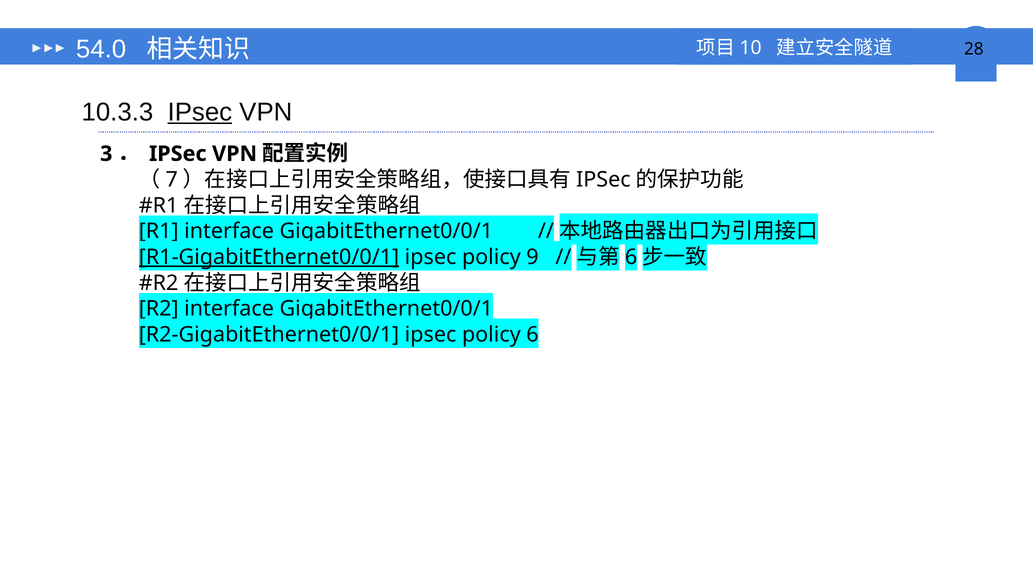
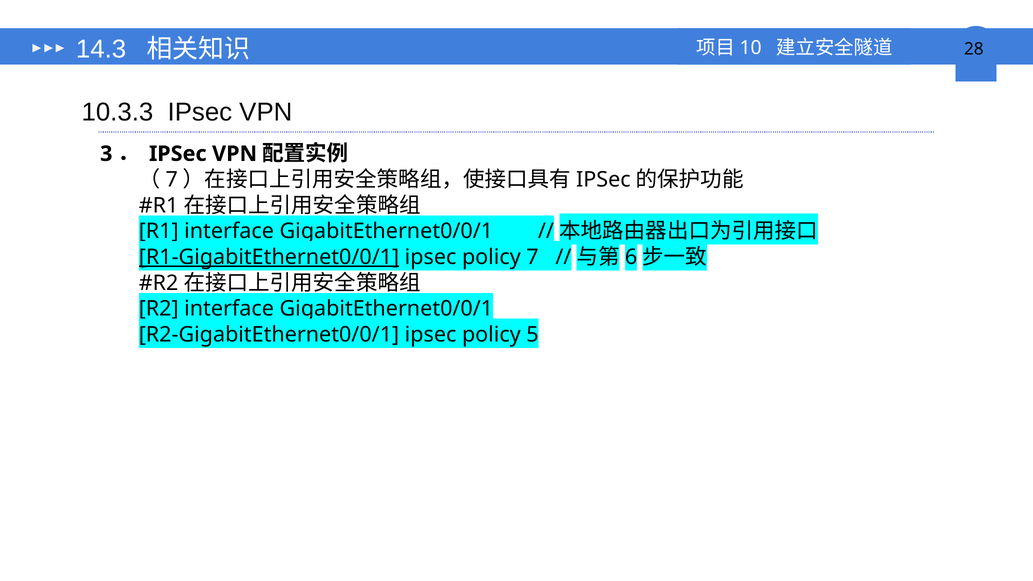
54.0: 54.0 -> 14.3
IPsec at (200, 112) underline: present -> none
policy 9: 9 -> 7
policy 6: 6 -> 5
